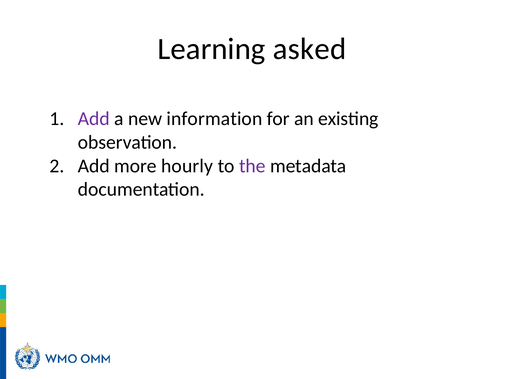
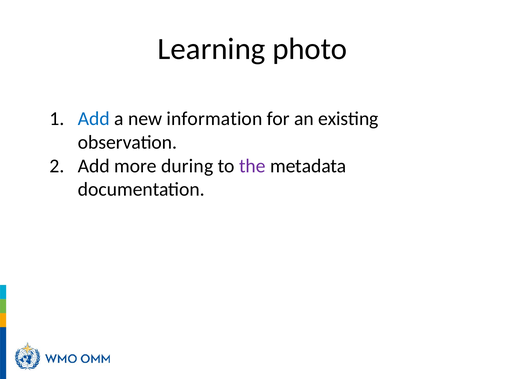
asked: asked -> photo
Add at (94, 119) colour: purple -> blue
hourly: hourly -> during
